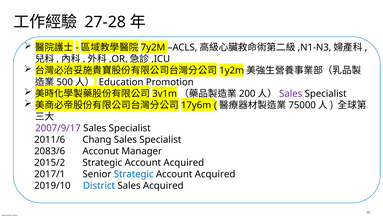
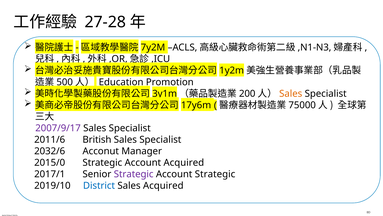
Sales at (291, 93) colour: purple -> orange
Chang: Chang -> British
2083/6: 2083/6 -> 2032/6
2015/2: 2015/2 -> 2015/0
Strategic at (134, 174) colour: blue -> purple
Acquired at (215, 174): Acquired -> Strategic
